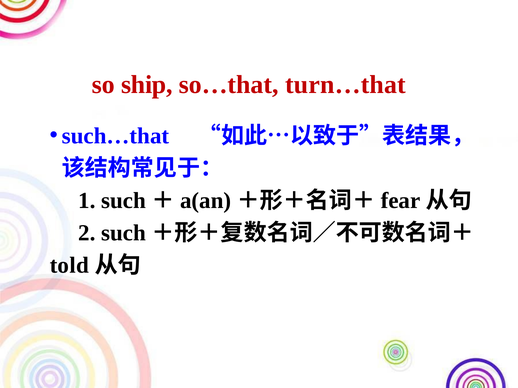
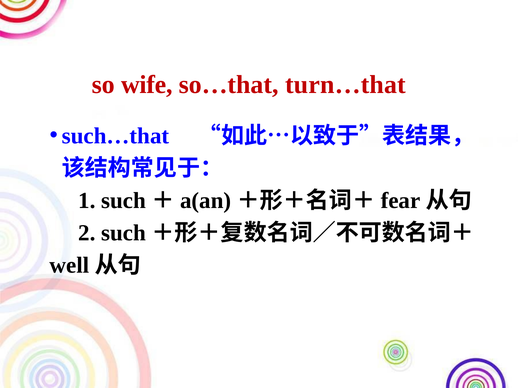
ship: ship -> wife
told: told -> well
